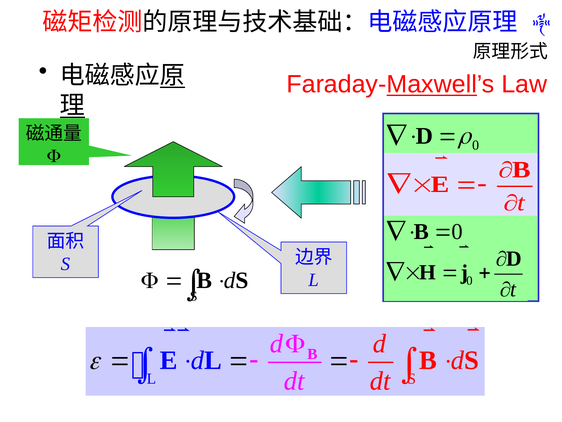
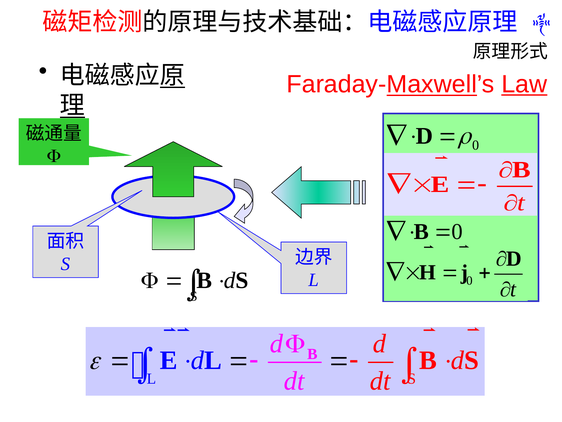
Law underline: none -> present
